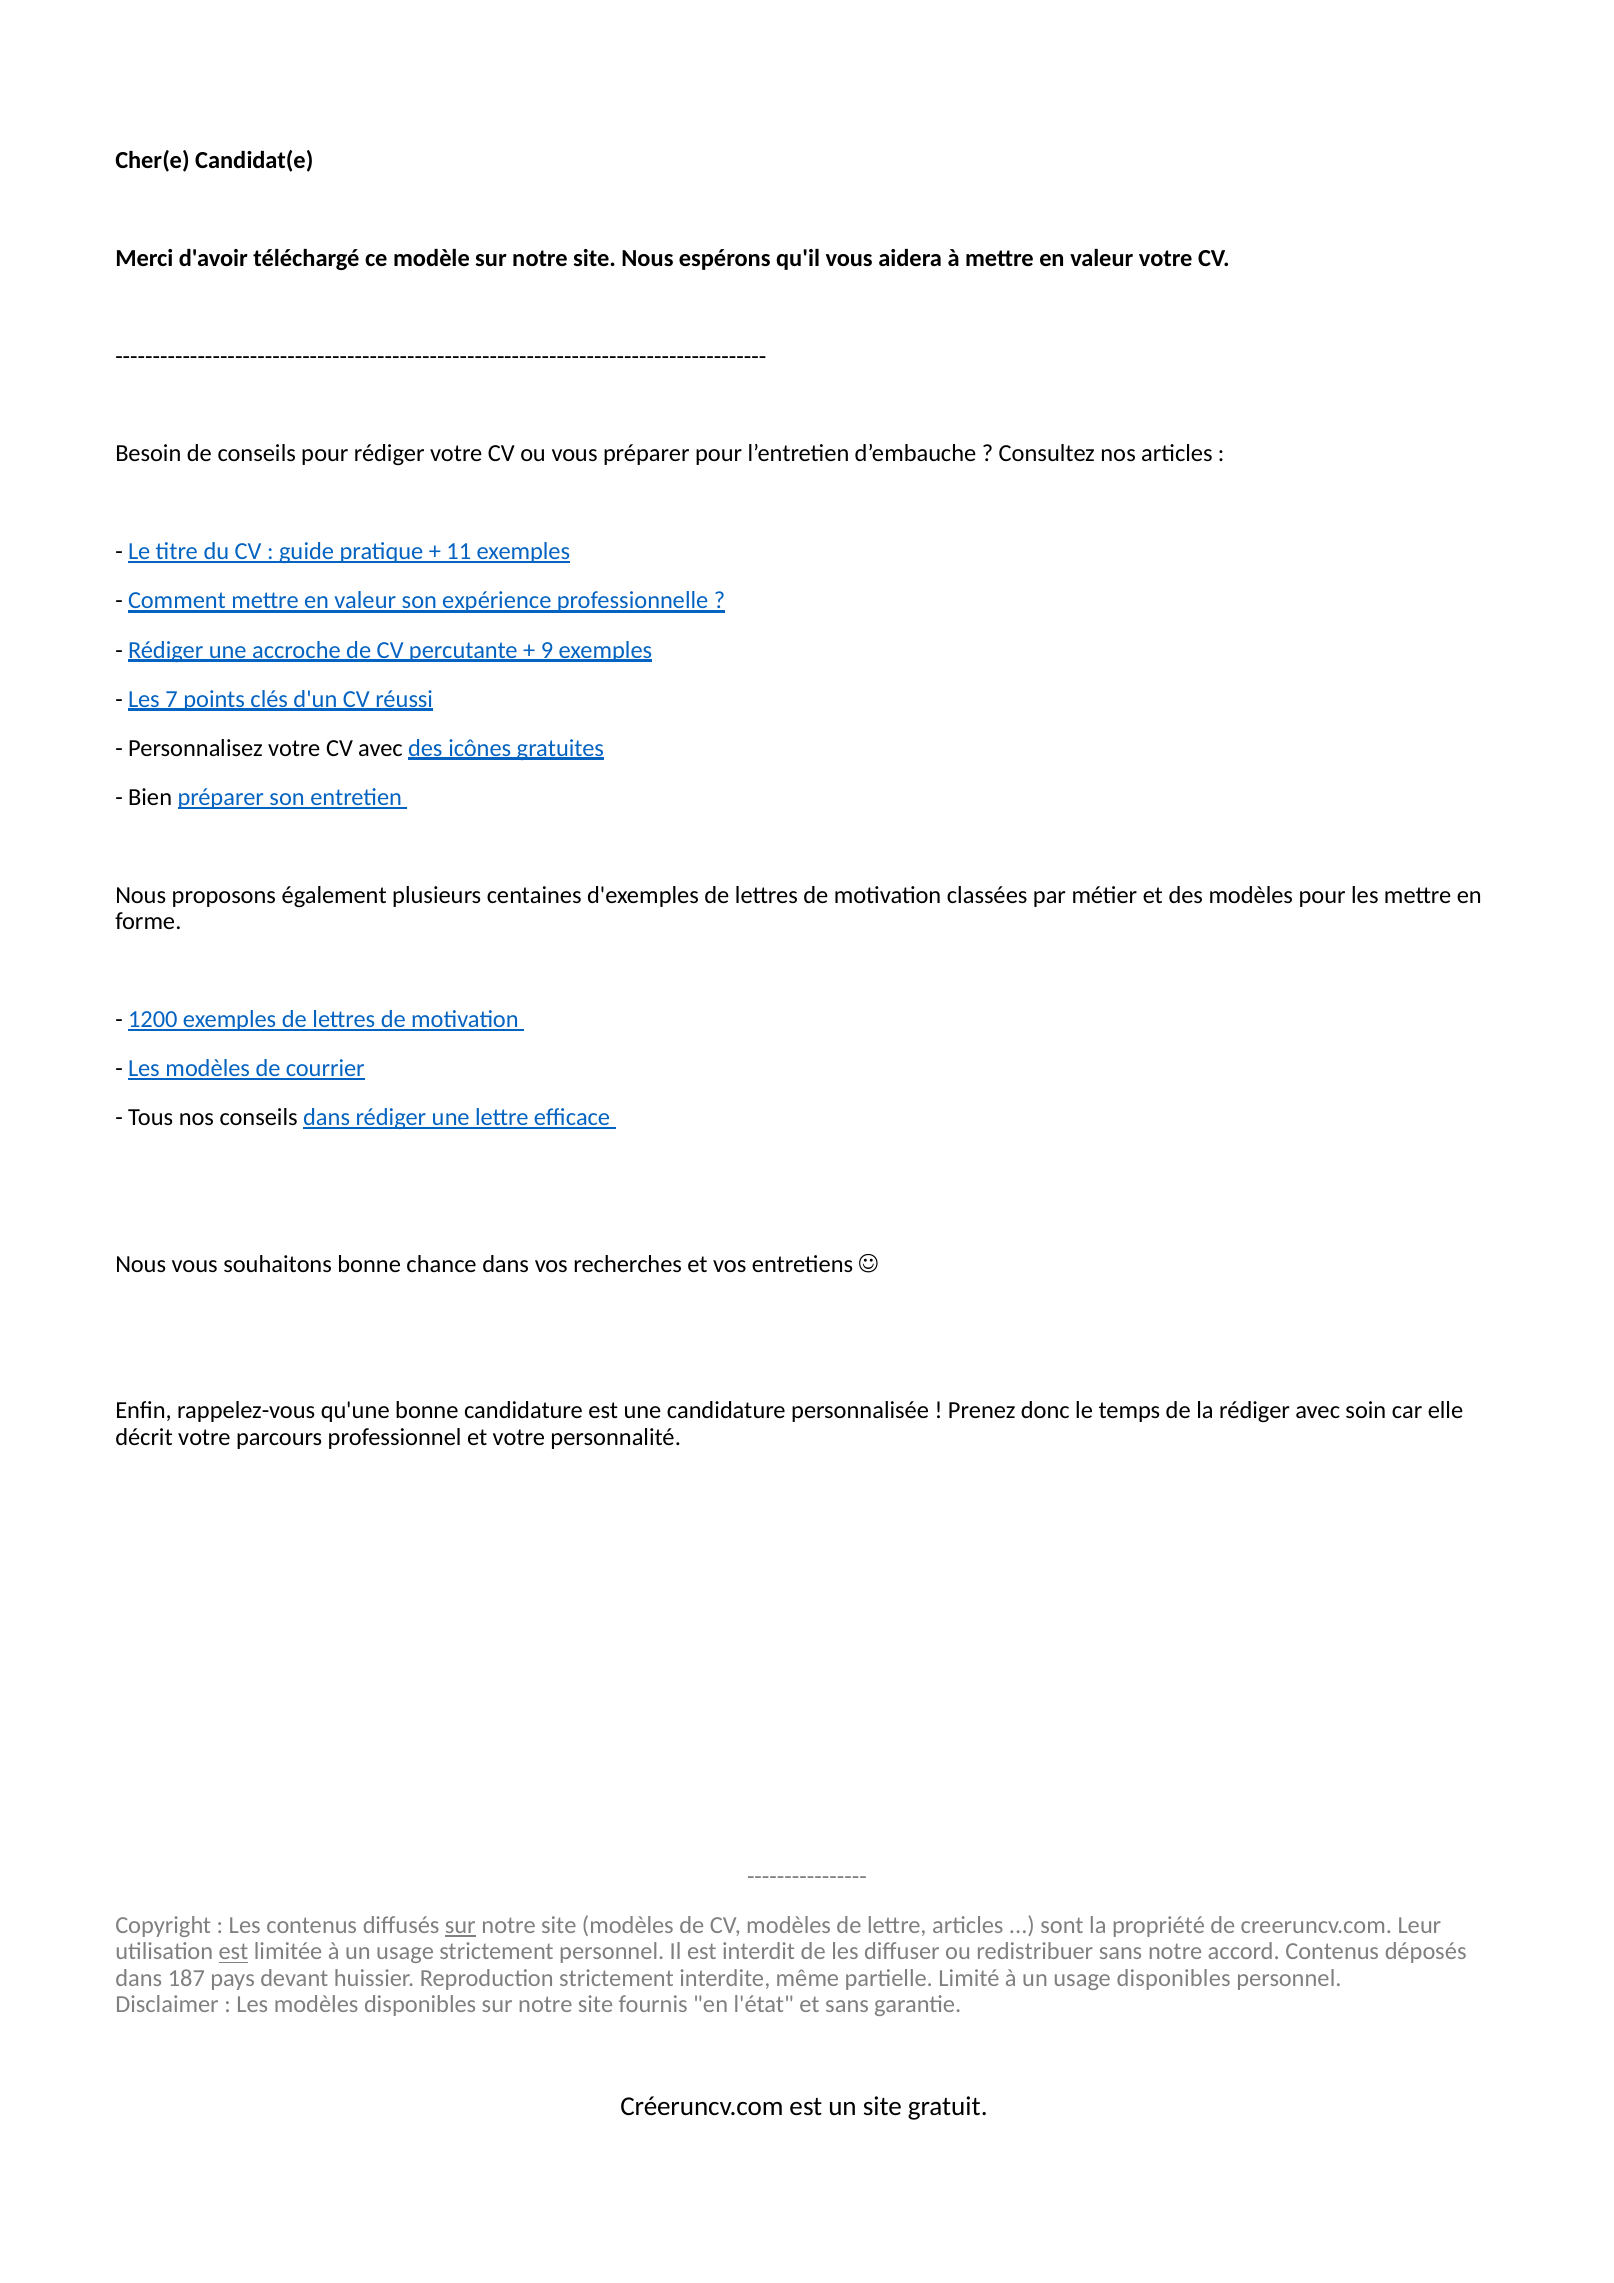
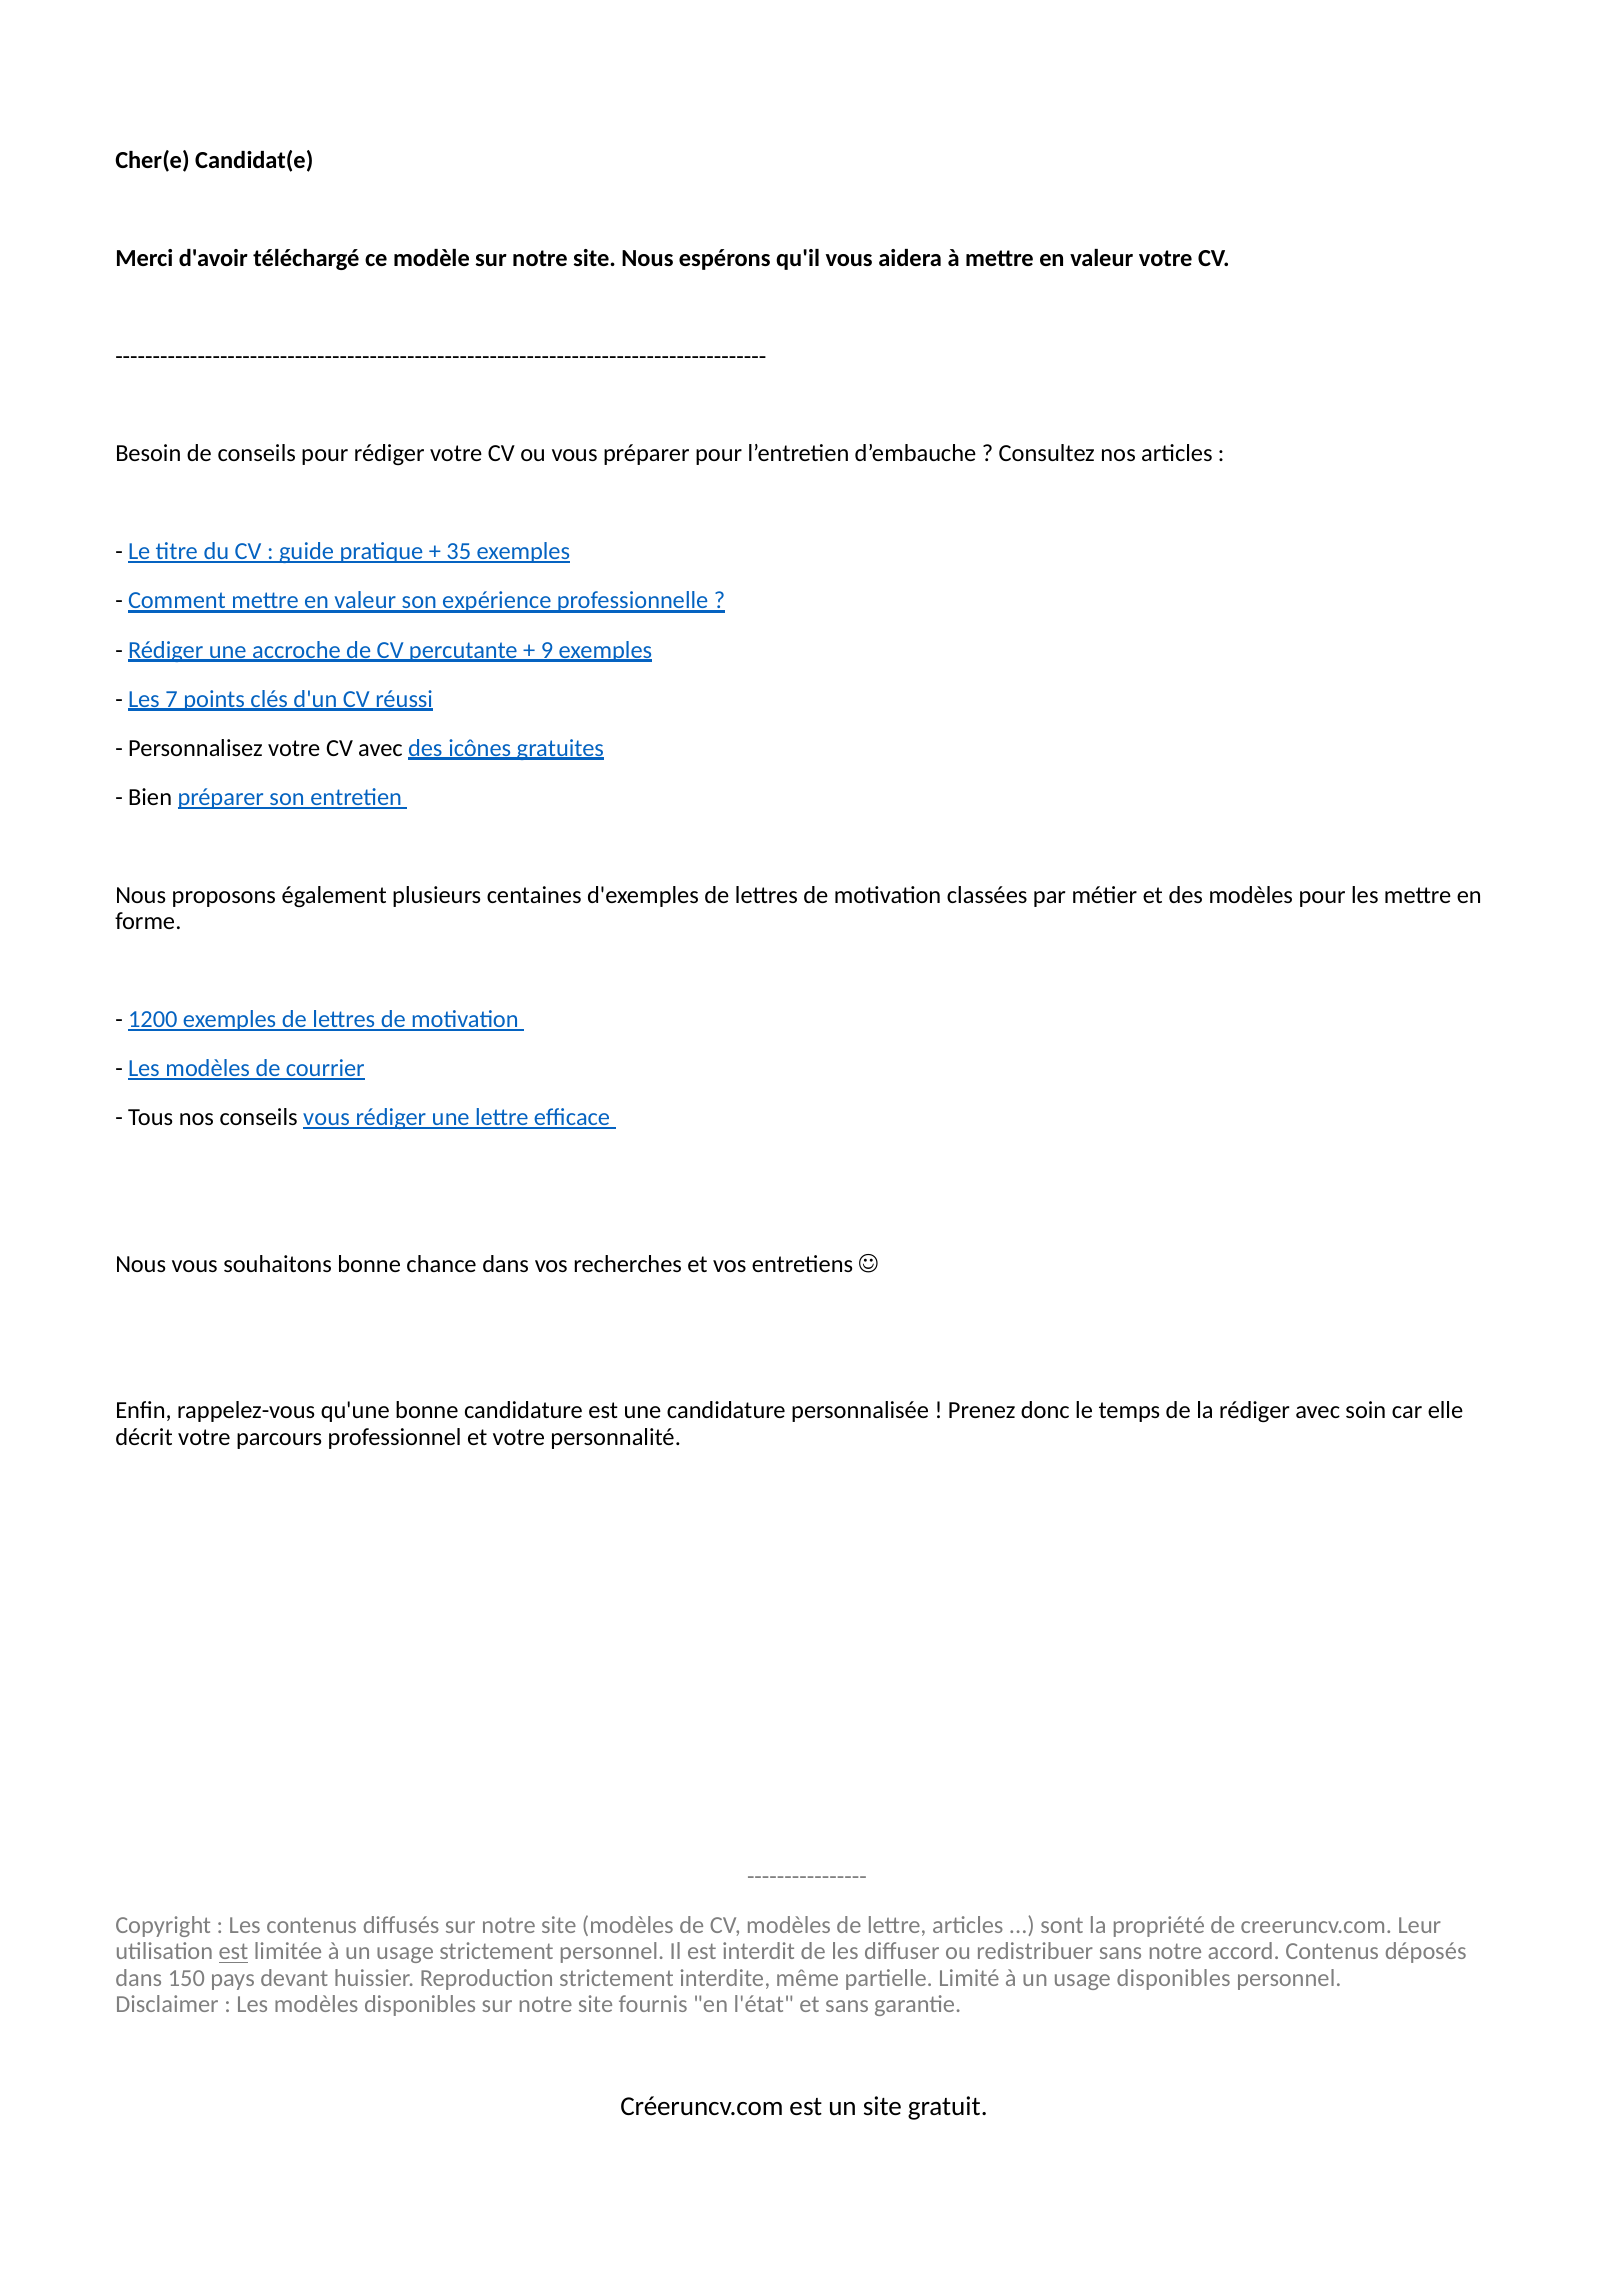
11: 11 -> 35
conseils dans: dans -> vous
sur at (460, 1925) underline: present -> none
187: 187 -> 150
